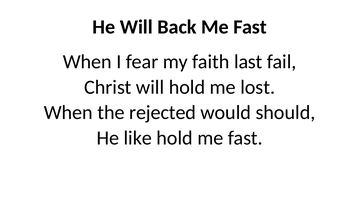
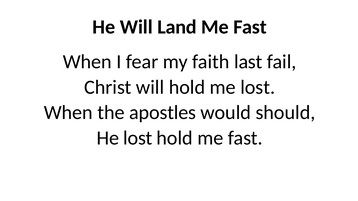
Back: Back -> Land
rejected: rejected -> apostles
He like: like -> lost
